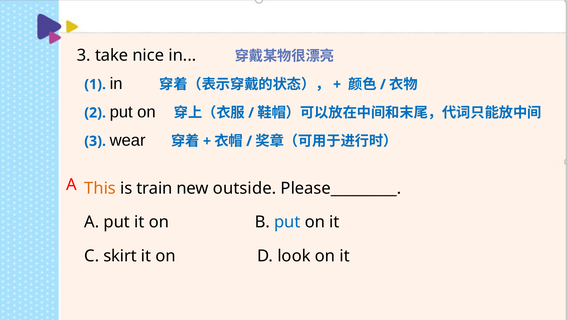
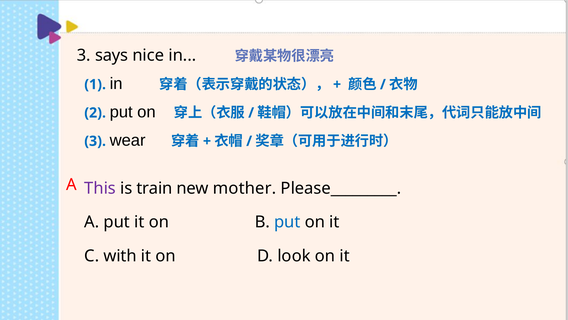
take: take -> says
This colour: orange -> purple
outside: outside -> mother
skirt: skirt -> with
